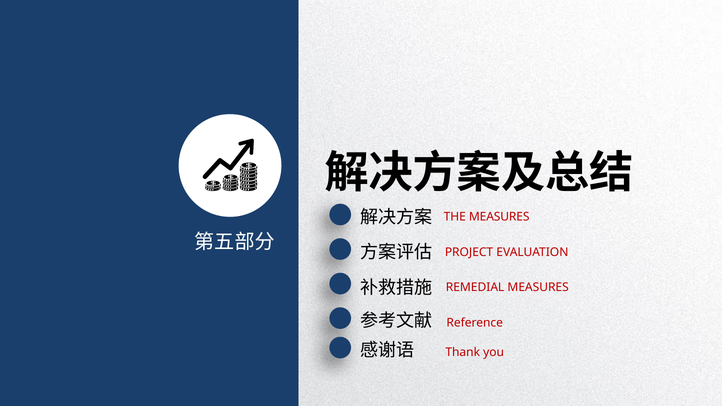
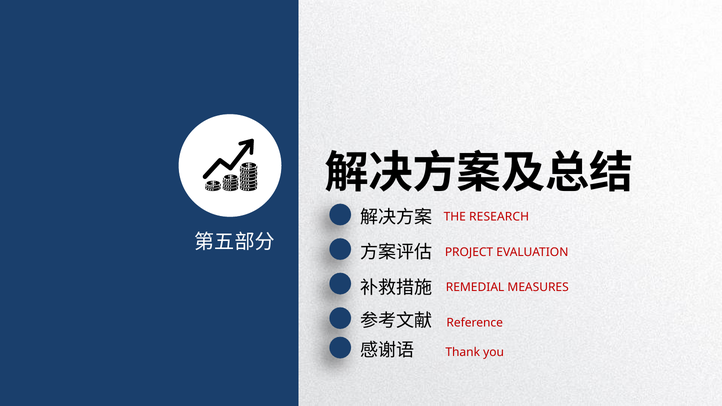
THE MEASURES: MEASURES -> RESEARCH
